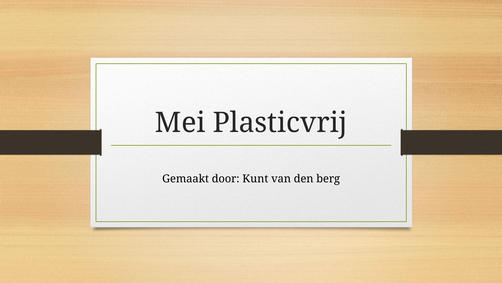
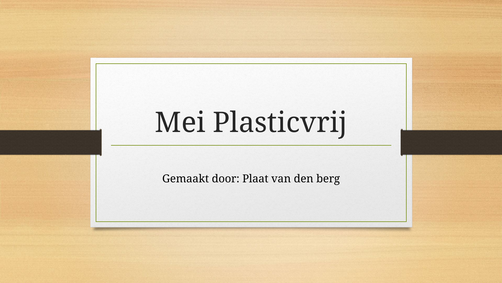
Kunt: Kunt -> Plaat
